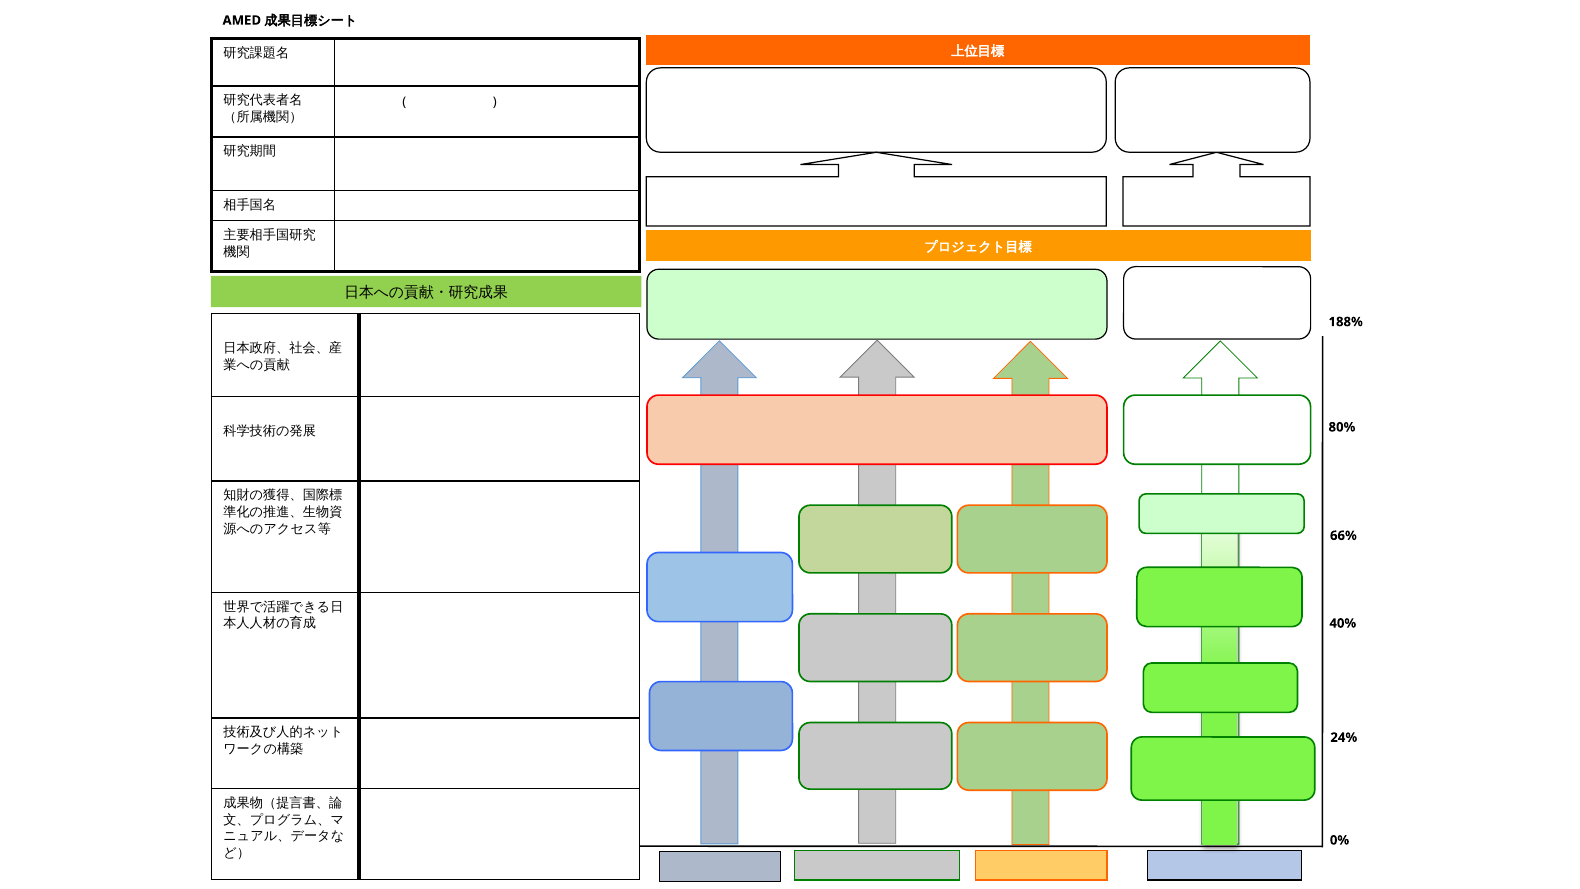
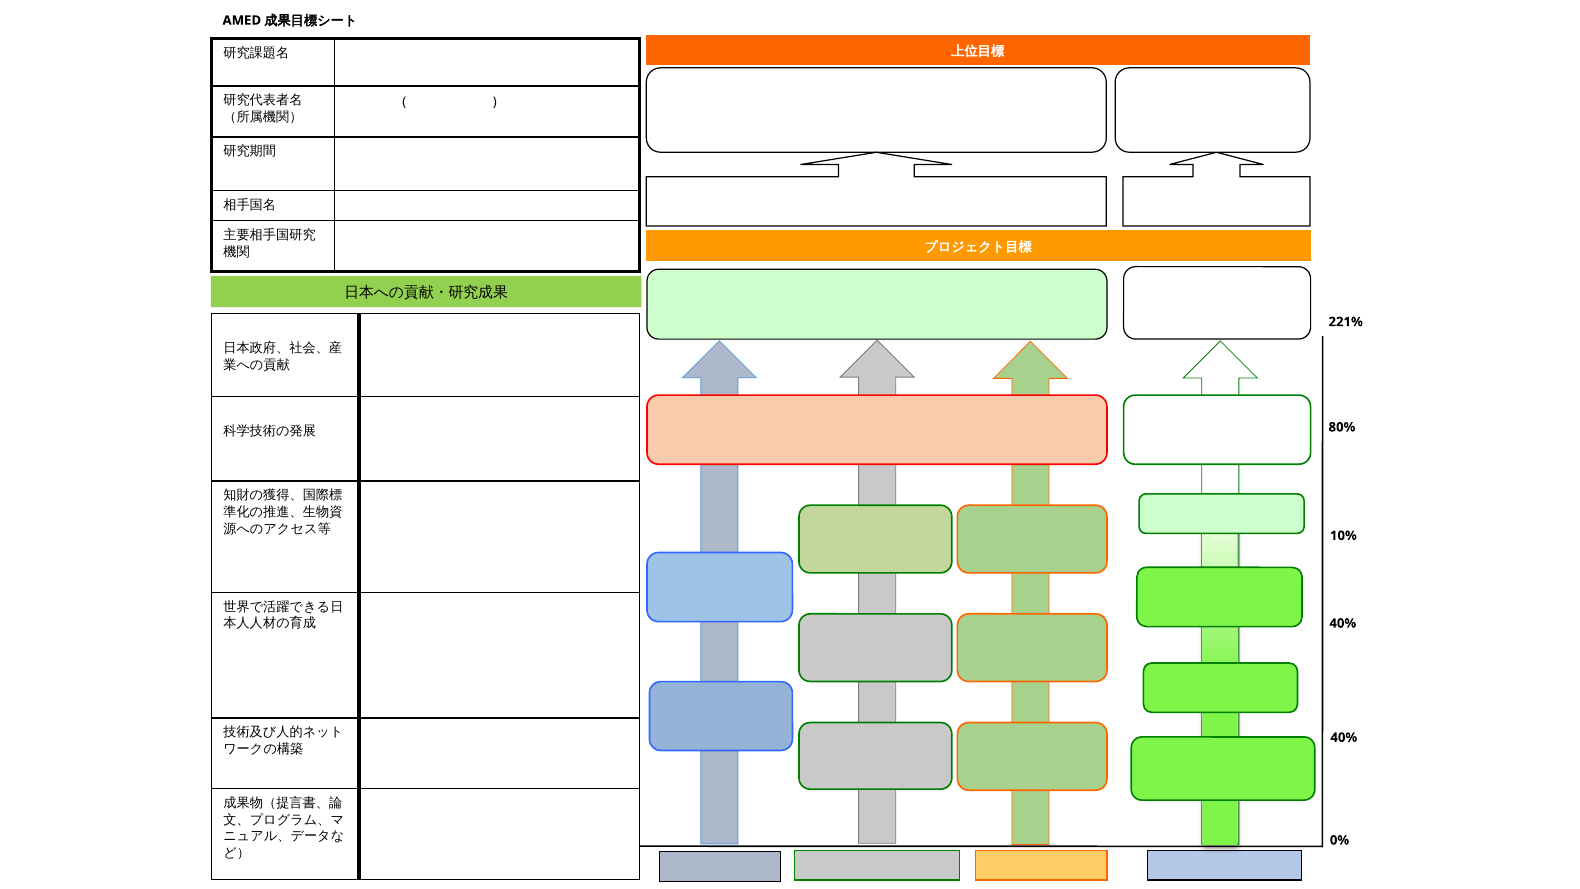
188%: 188% -> 221%
66%: 66% -> 10%
24% at (1344, 737): 24% -> 40%
